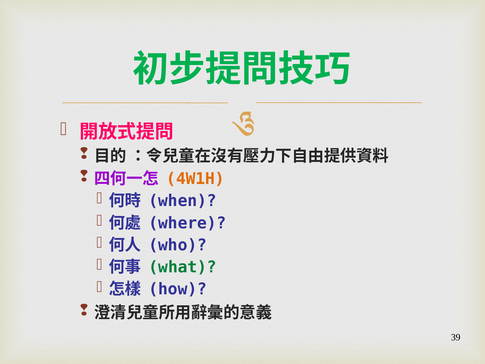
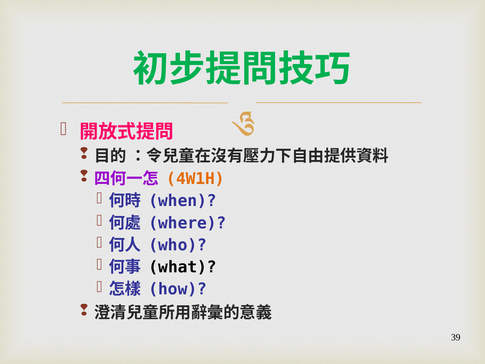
what colour: green -> black
